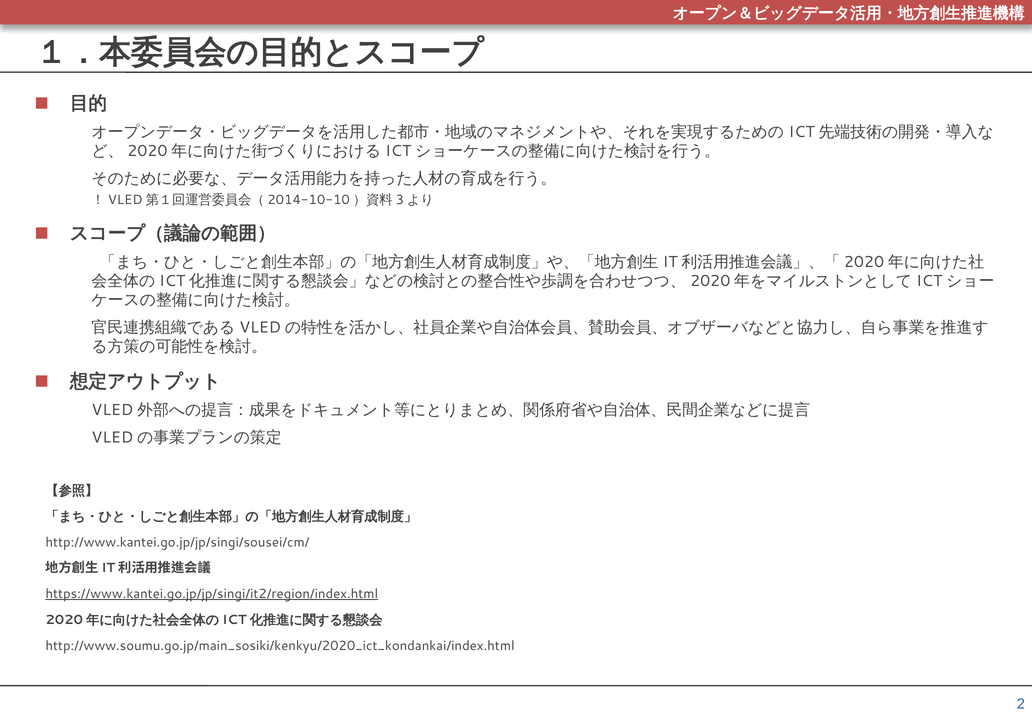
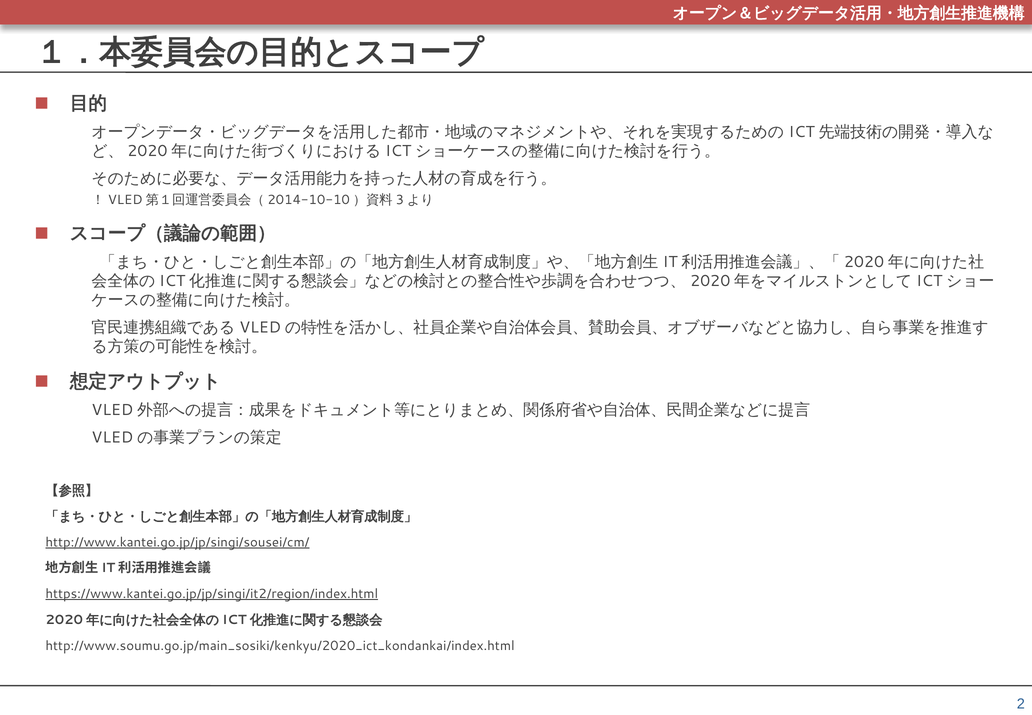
http://www.kantei.go.jp/jp/singi/sousei/cm/ underline: none -> present
